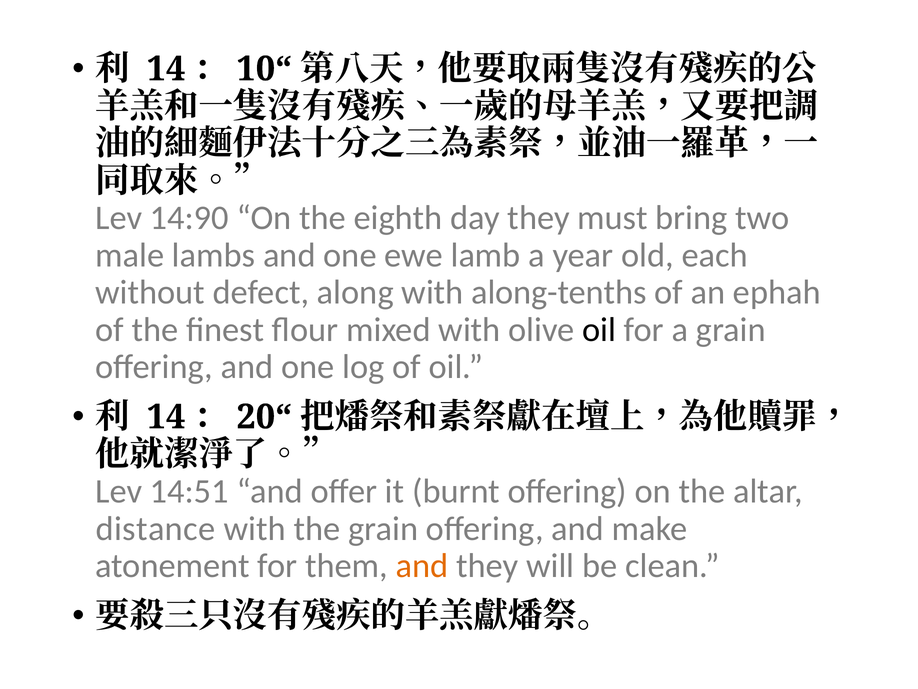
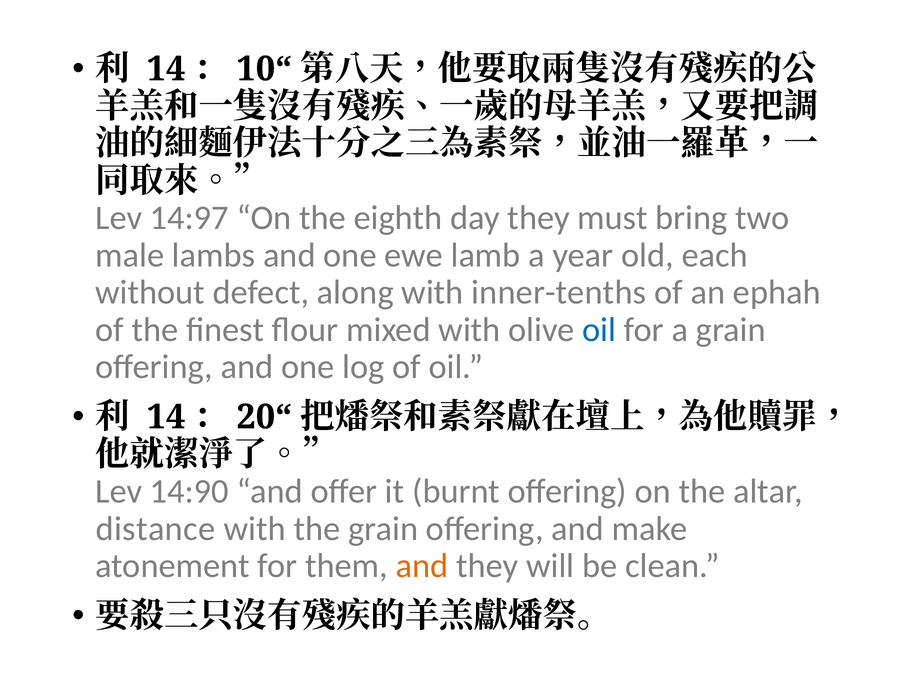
14:90: 14:90 -> 14:97
along-tenths: along-tenths -> inner-tenths
oil at (599, 329) colour: black -> blue
14:51: 14:51 -> 14:90
